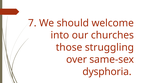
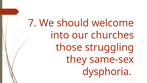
over: over -> they
